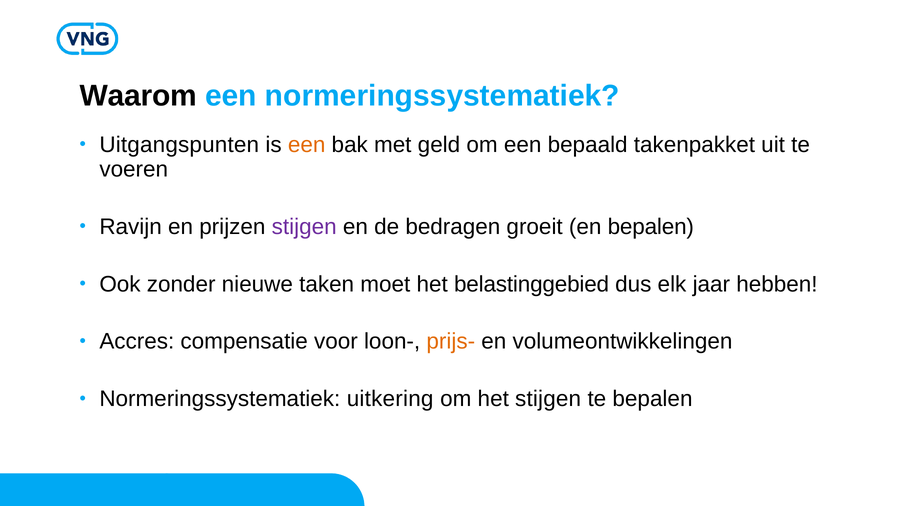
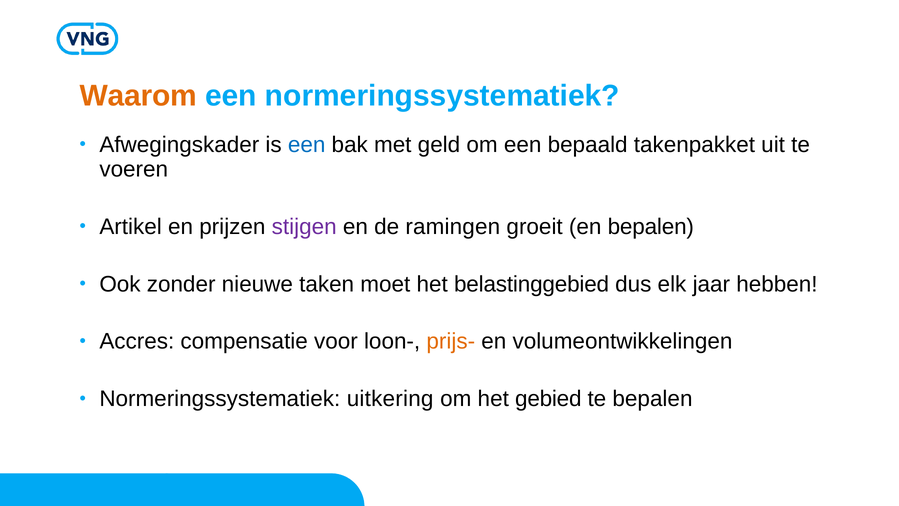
Waarom colour: black -> orange
Uitgangspunten: Uitgangspunten -> Afwegingskader
een at (307, 145) colour: orange -> blue
Ravijn: Ravijn -> Artikel
bedragen: bedragen -> ramingen
het stijgen: stijgen -> gebied
